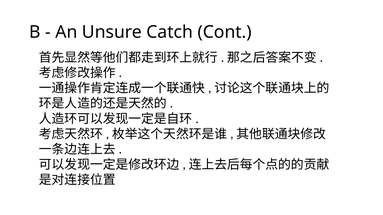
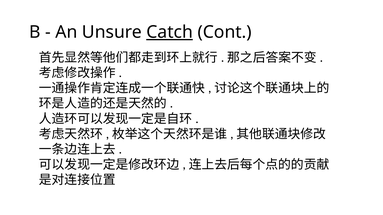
Catch underline: none -> present
